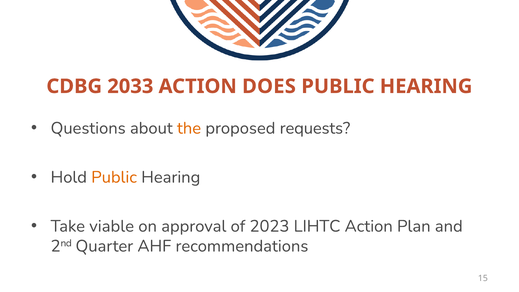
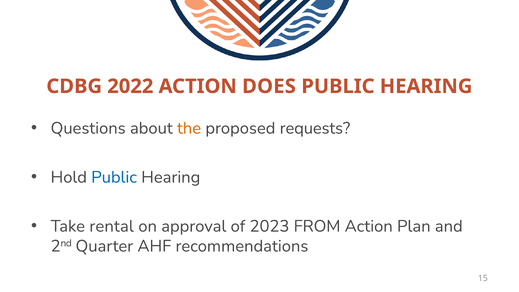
2033: 2033 -> 2022
Public at (114, 177) colour: orange -> blue
viable: viable -> rental
LIHTC: LIHTC -> FROM
